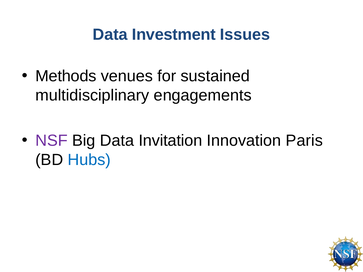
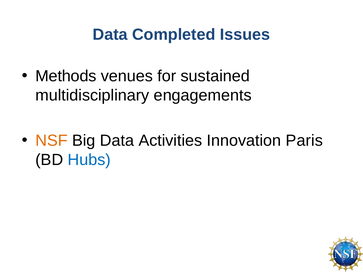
Investment: Investment -> Completed
NSF colour: purple -> orange
Invitation: Invitation -> Activities
